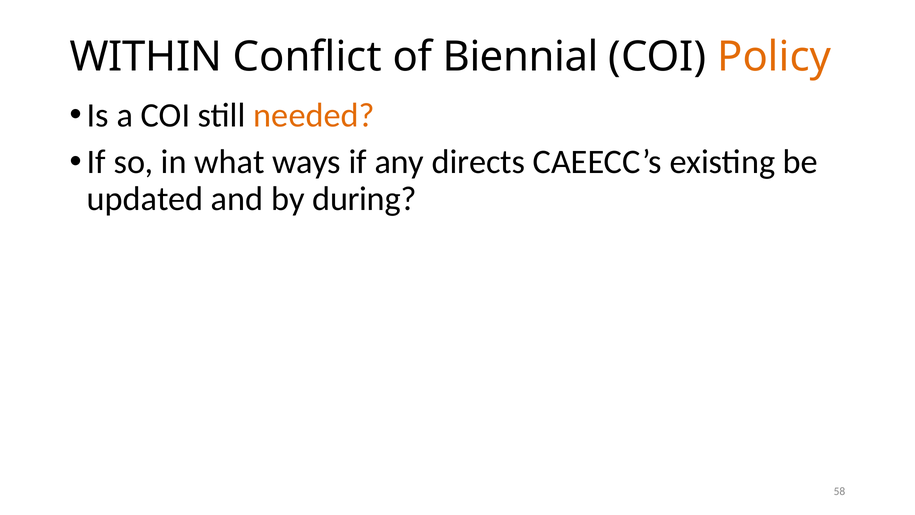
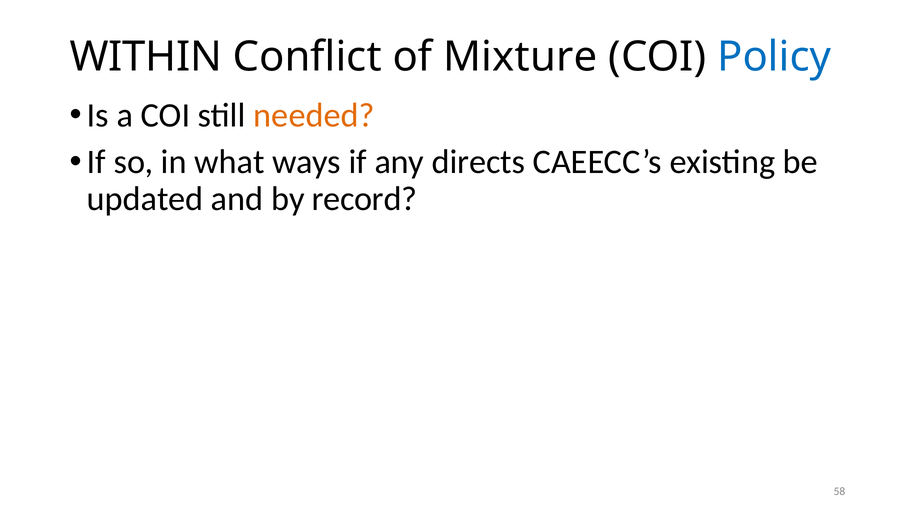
Biennial: Biennial -> Mixture
Policy colour: orange -> blue
during: during -> record
